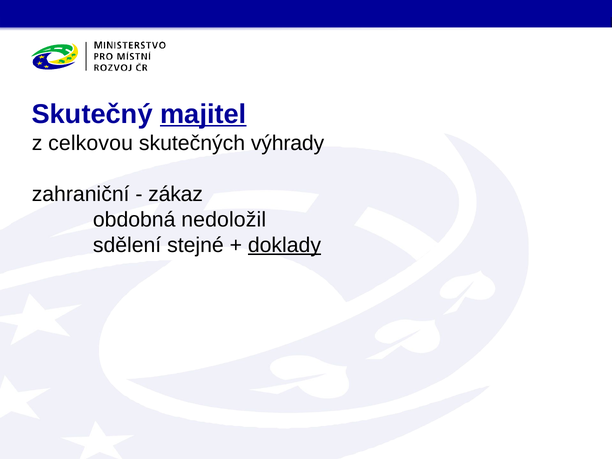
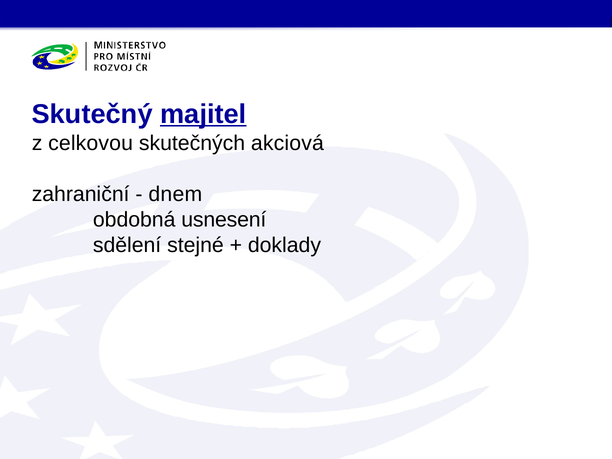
výhrady: výhrady -> akciová
zákaz: zákaz -> dnem
nedoložil: nedoložil -> usnesení
doklady underline: present -> none
